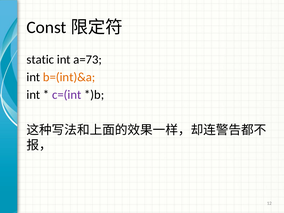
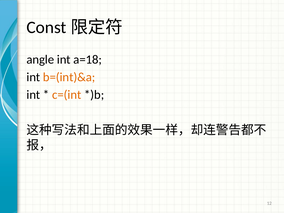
static: static -> angle
a=73: a=73 -> a=18
c=(int colour: purple -> orange
